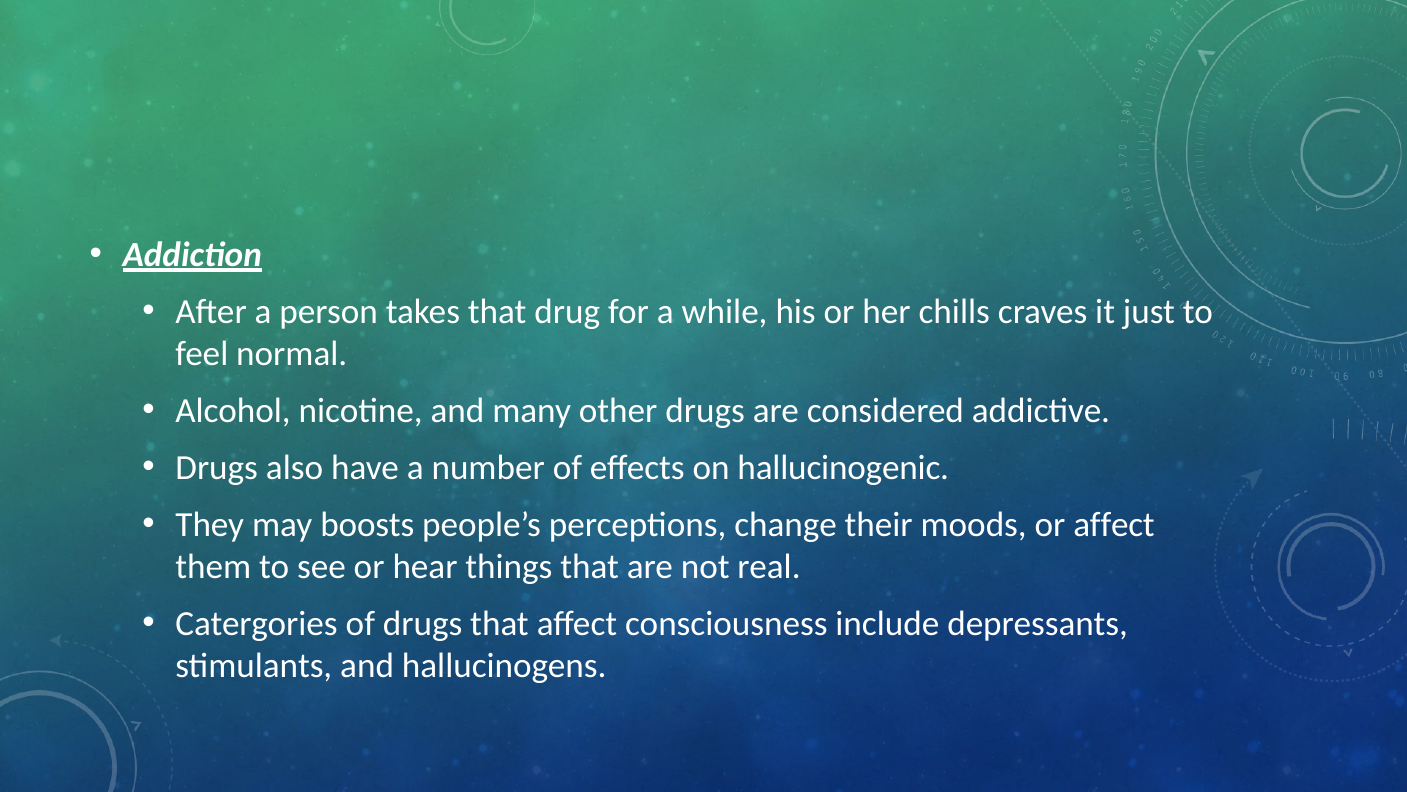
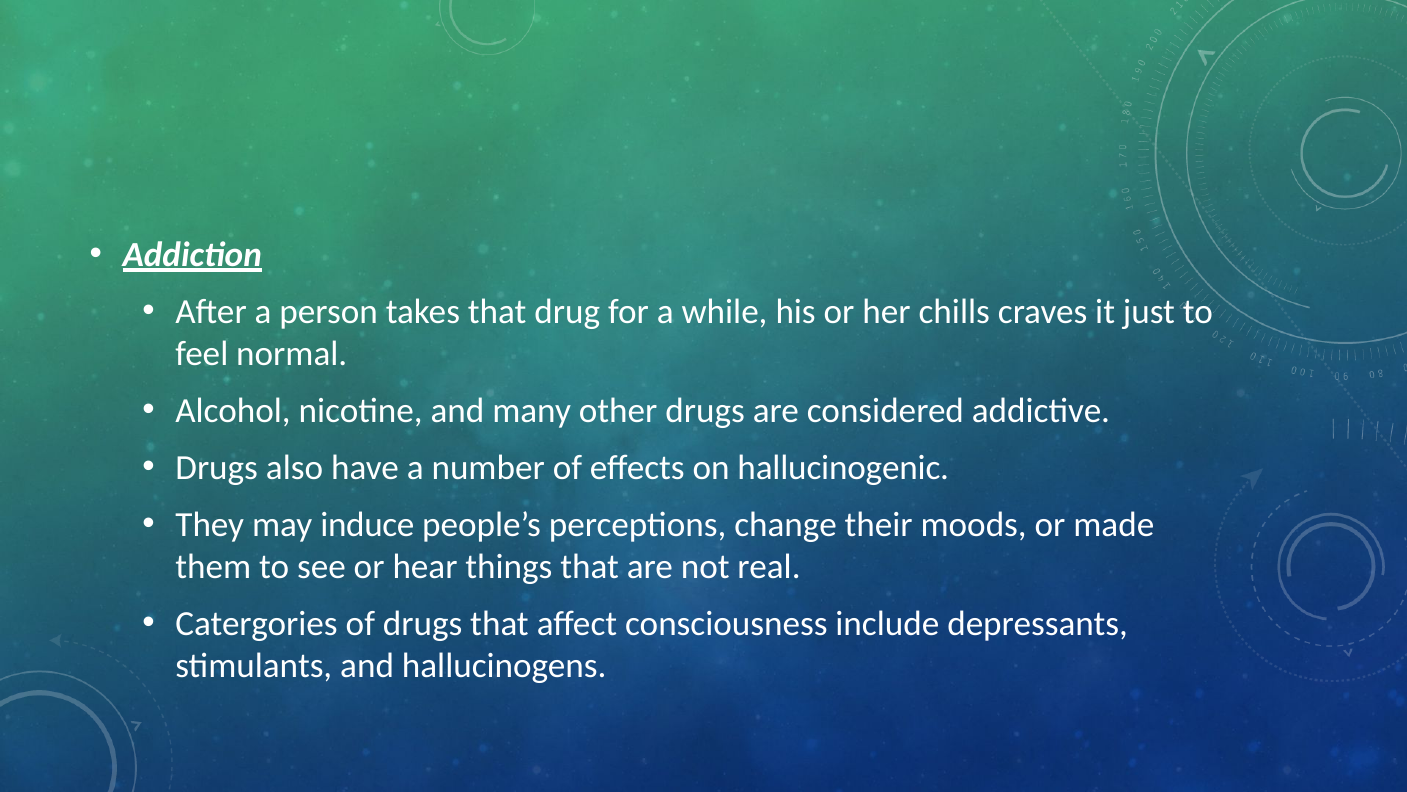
boosts: boosts -> induce
or affect: affect -> made
